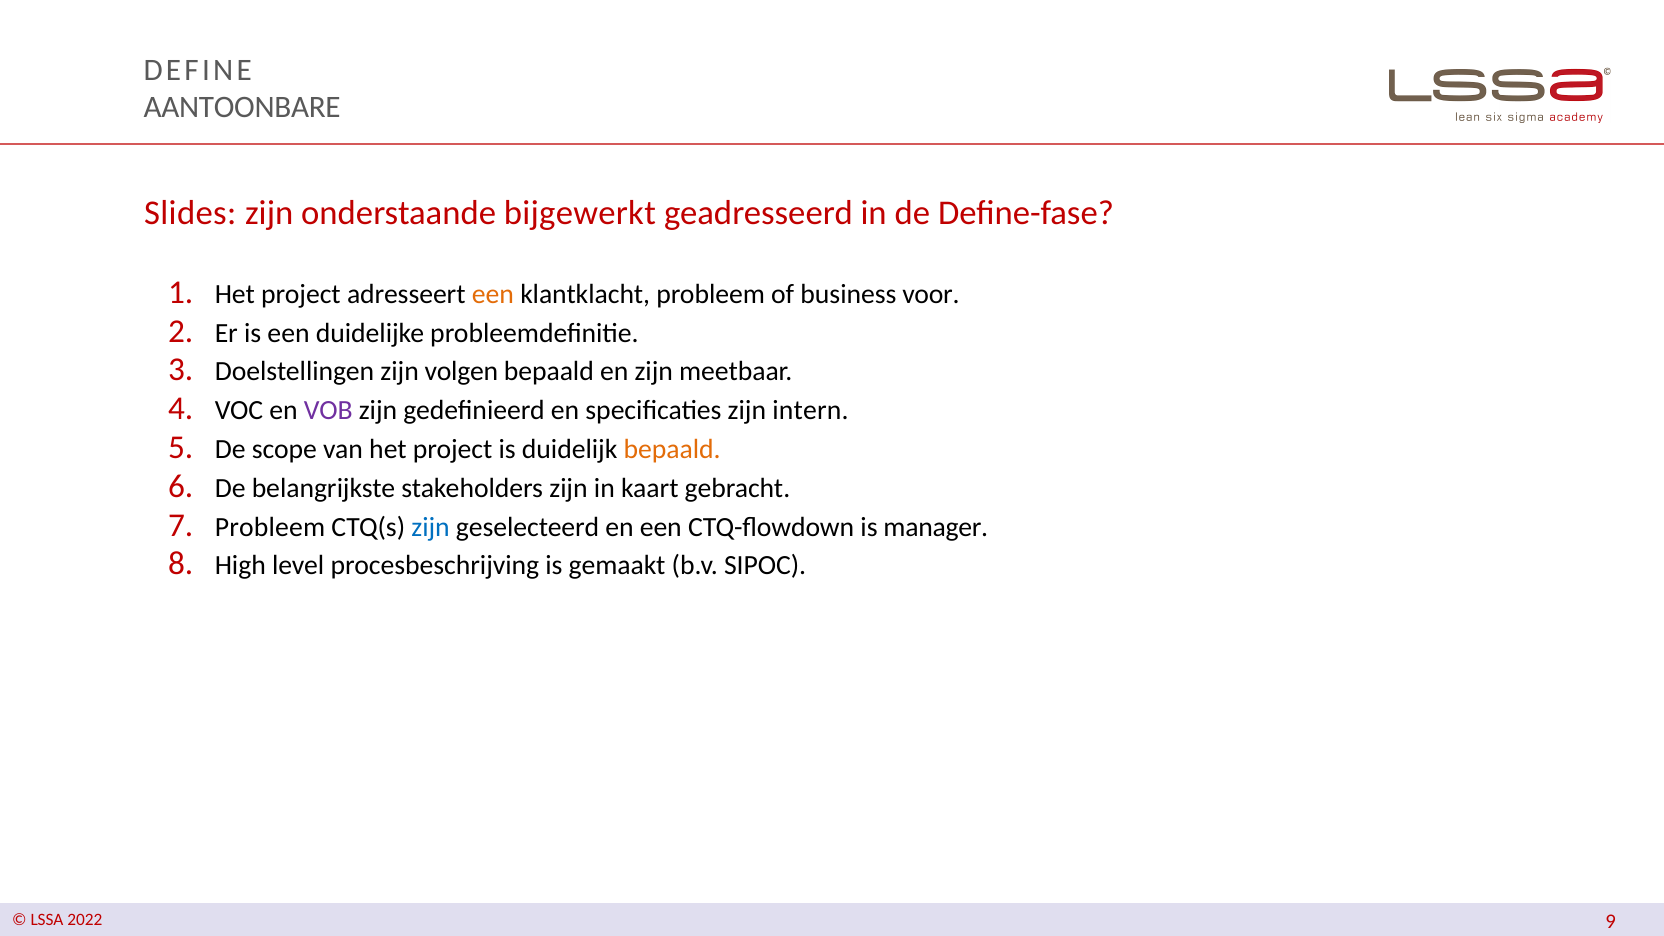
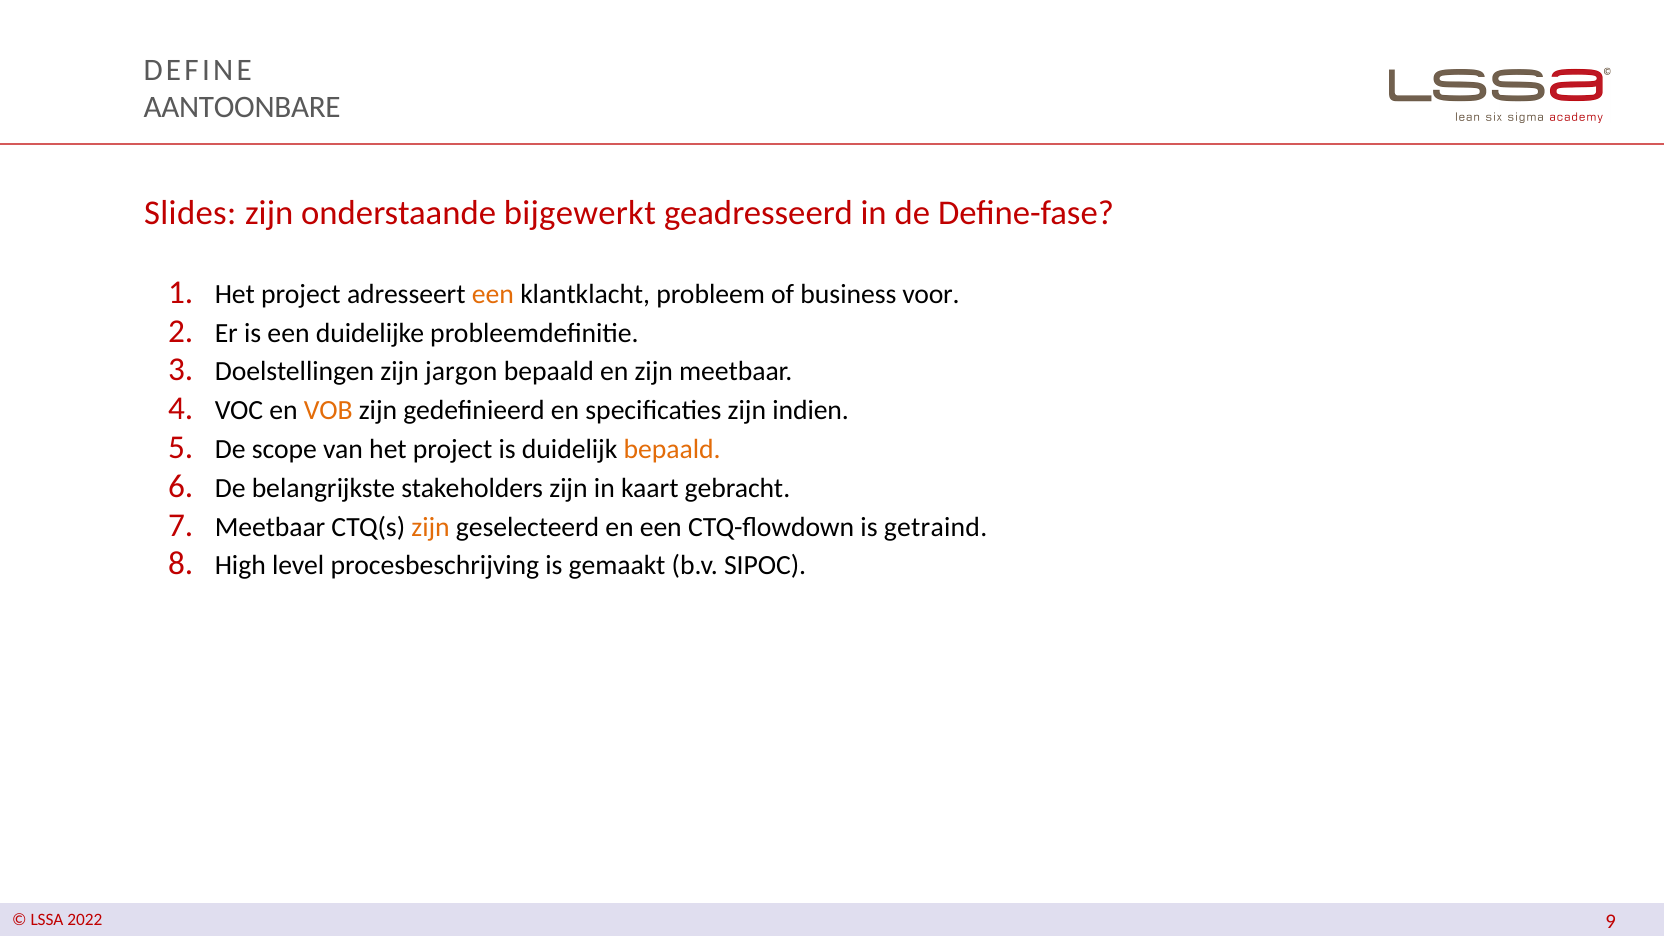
volgen: volgen -> jargon
VOB colour: purple -> orange
intern: intern -> indien
Probleem at (270, 527): Probleem -> Meetbaar
zijn at (431, 527) colour: blue -> orange
manager: manager -> getraind
